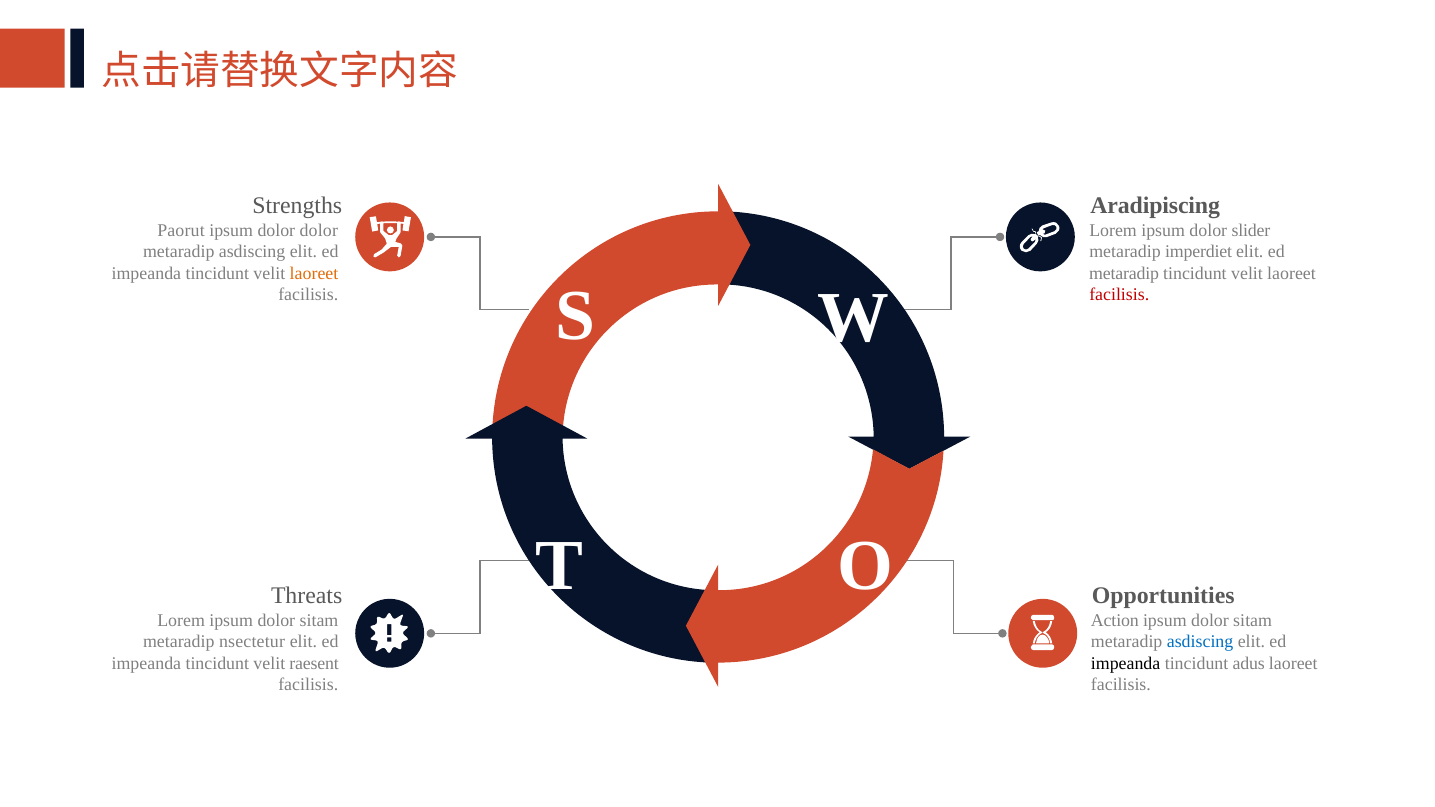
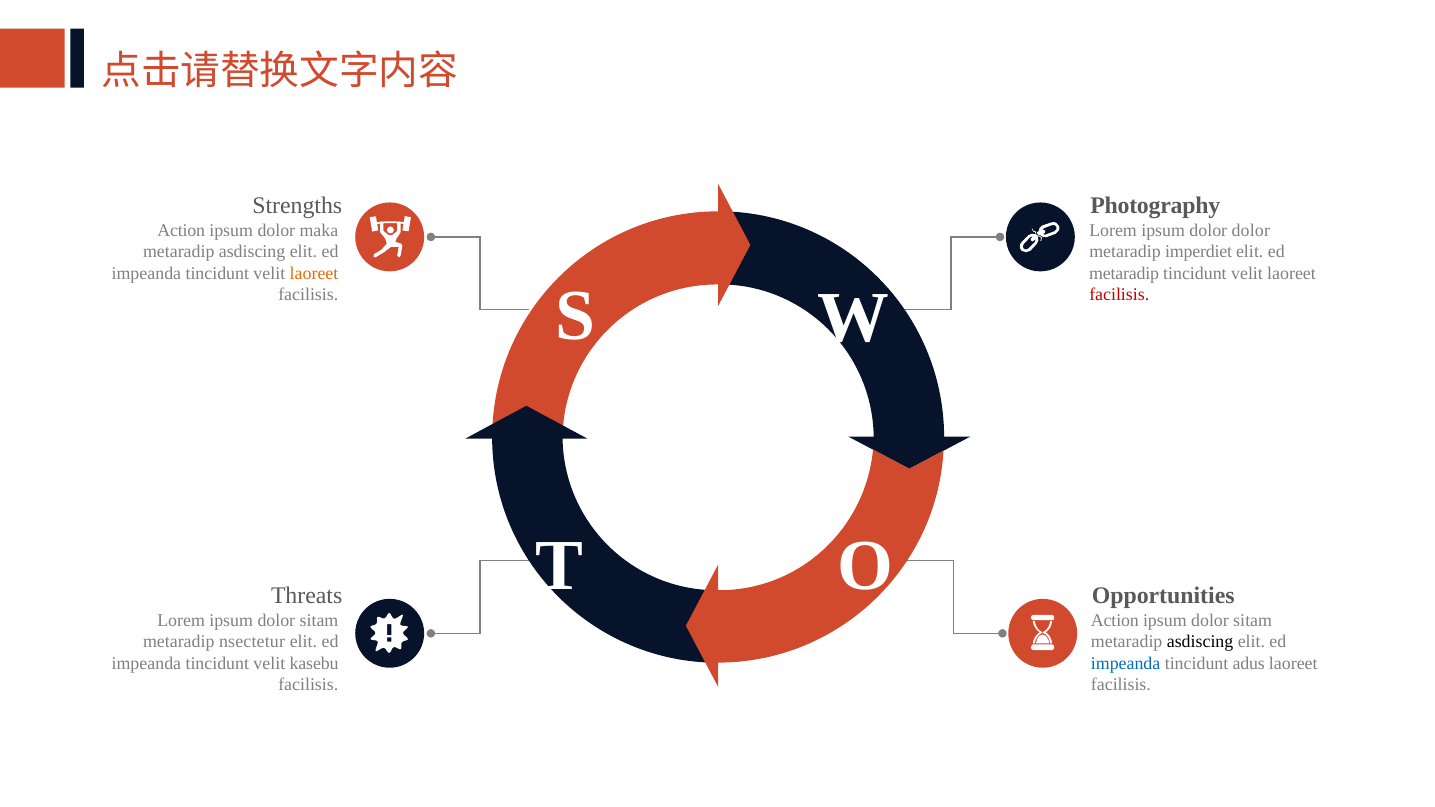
Aradipiscing: Aradipiscing -> Photography
Paorut at (181, 230): Paorut -> Action
dolor dolor: dolor -> maka
dolor slider: slider -> dolor
asdiscing at (1200, 642) colour: blue -> black
raesent: raesent -> kasebu
impeanda at (1126, 663) colour: black -> blue
